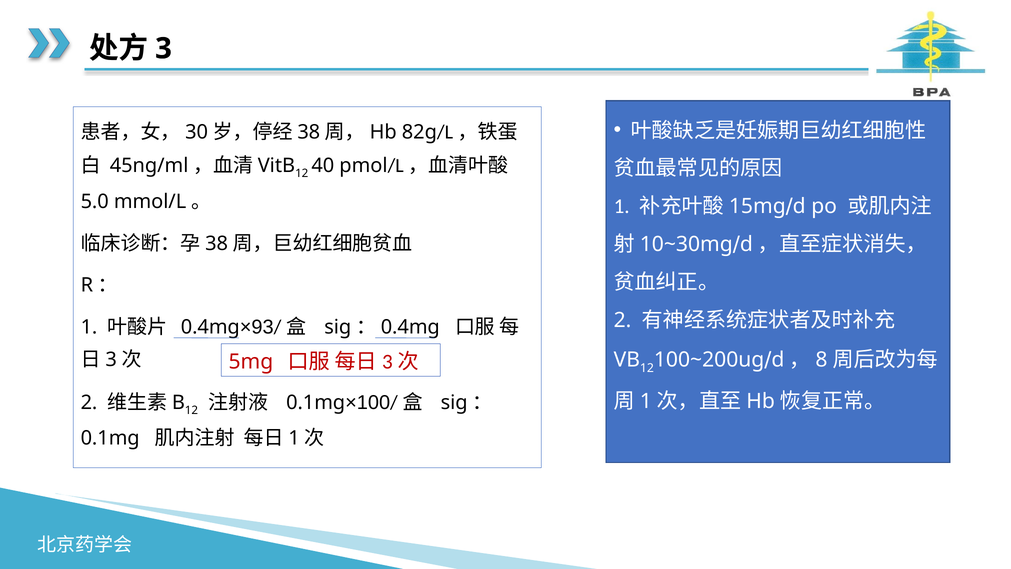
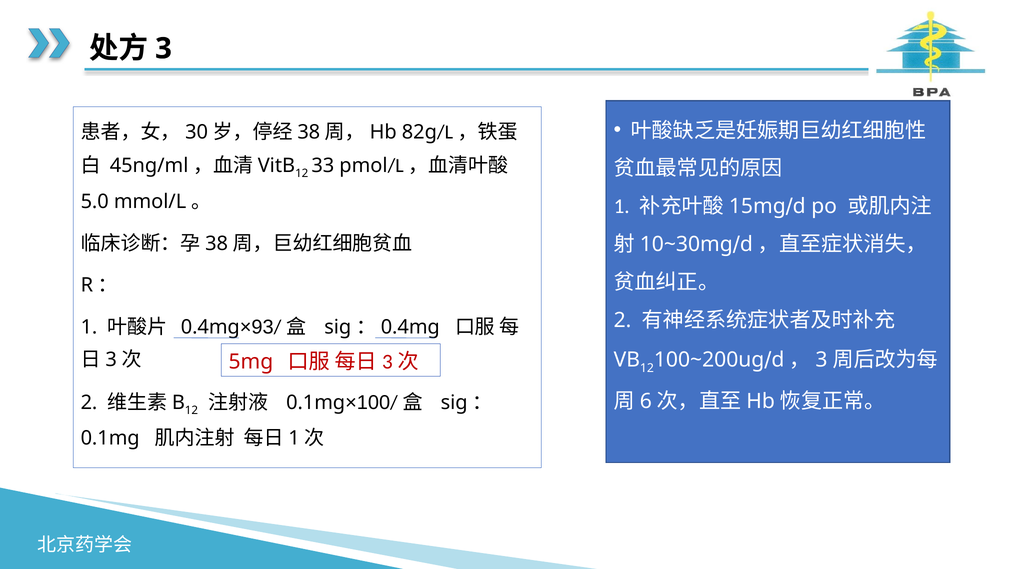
40: 40 -> 33
8 at (822, 360): 8 -> 3
1 at (646, 401): 1 -> 6
